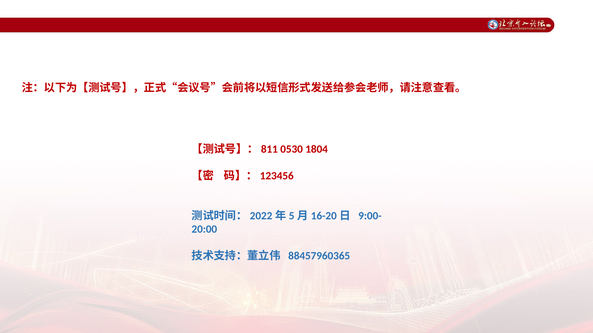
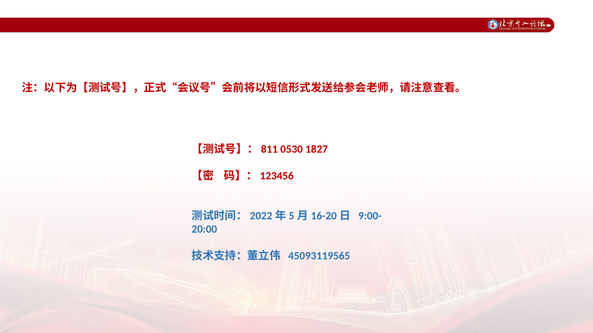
1804: 1804 -> 1827
88457960365: 88457960365 -> 45093119565
